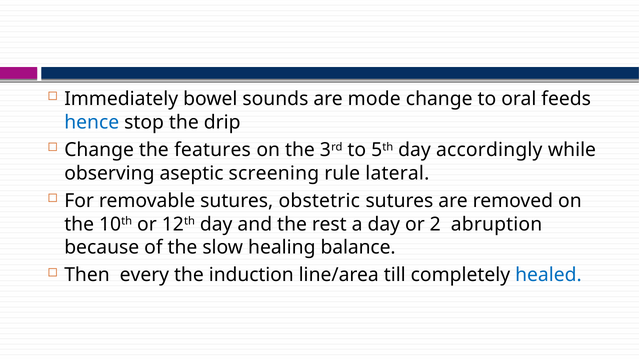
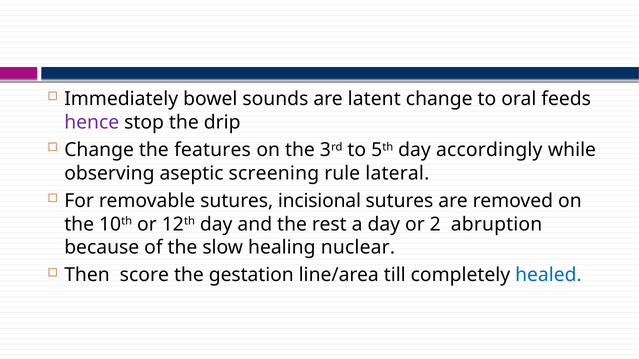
mode: mode -> latent
hence colour: blue -> purple
obstetric: obstetric -> incisional
balance: balance -> nuclear
every: every -> score
induction: induction -> gestation
